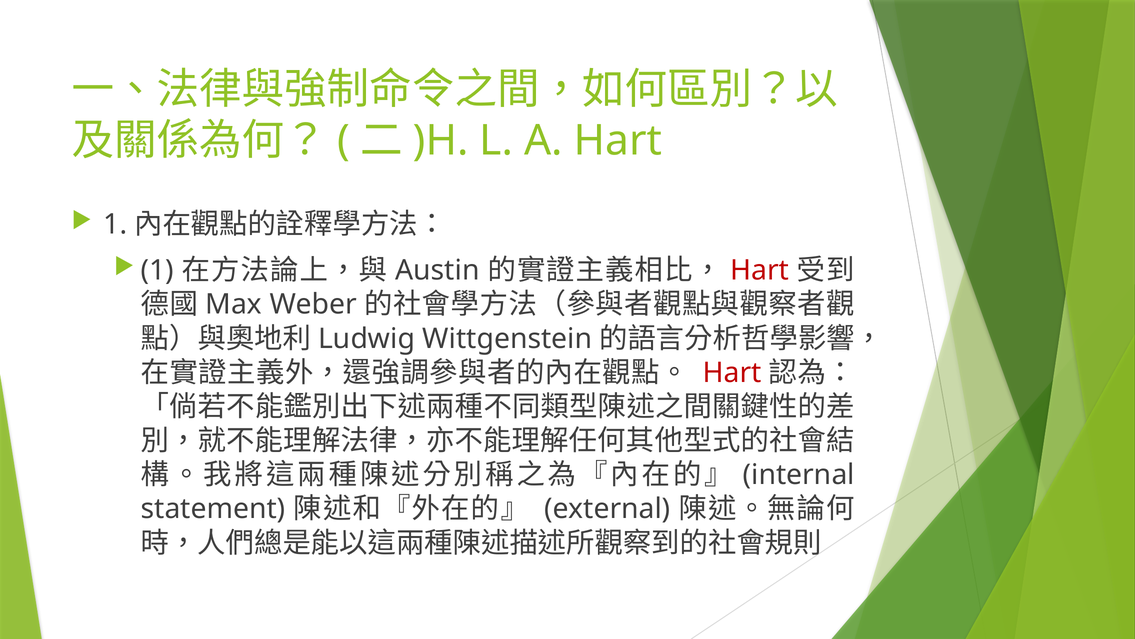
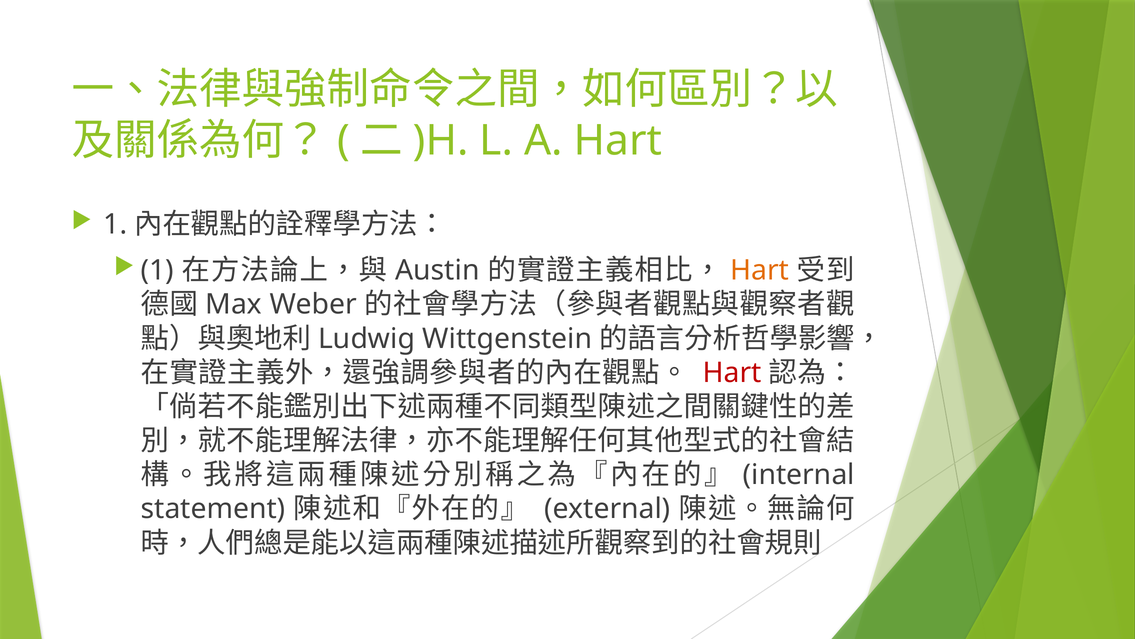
Hart at (760, 270) colour: red -> orange
